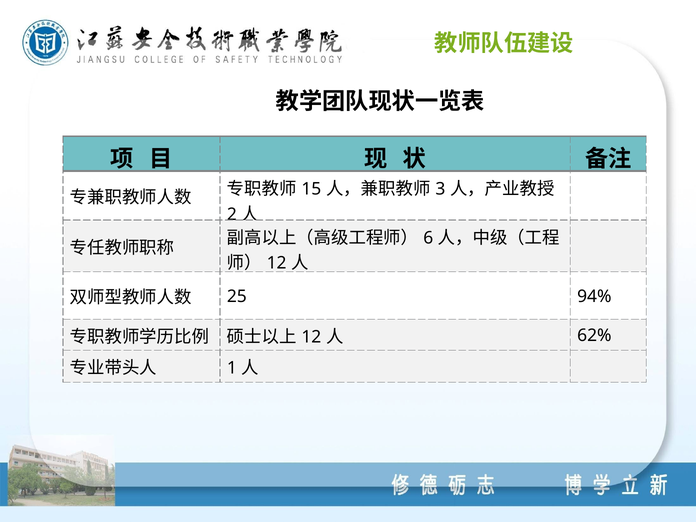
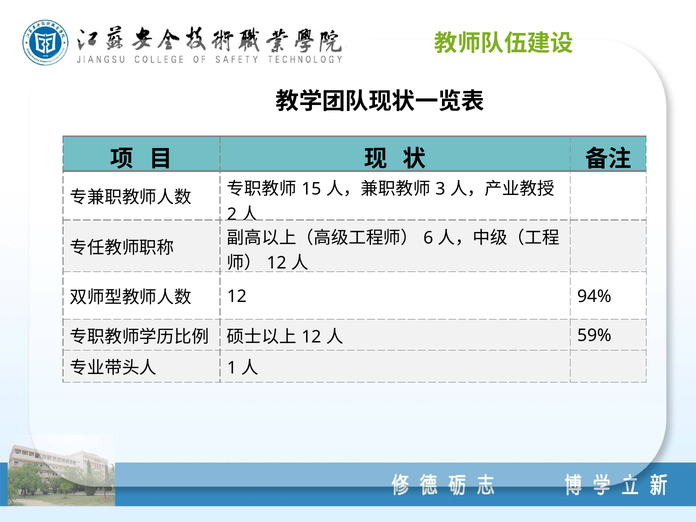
25 at (237, 296): 25 -> 12
62%: 62% -> 59%
